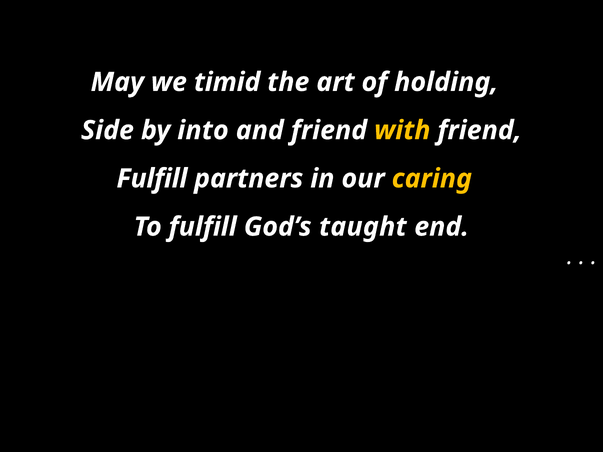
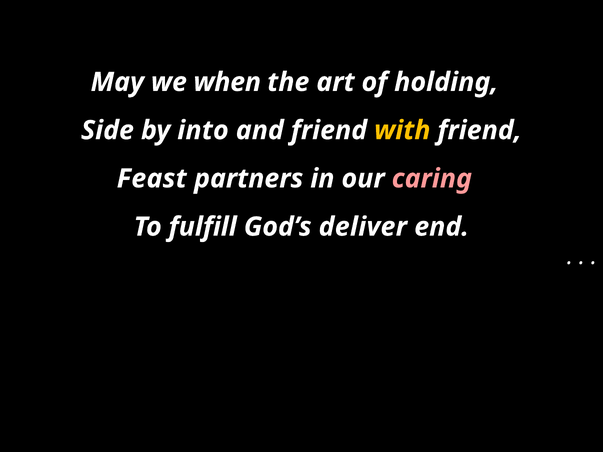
timid: timid -> when
Fulfill at (152, 179): Fulfill -> Feast
caring colour: yellow -> pink
taught: taught -> deliver
